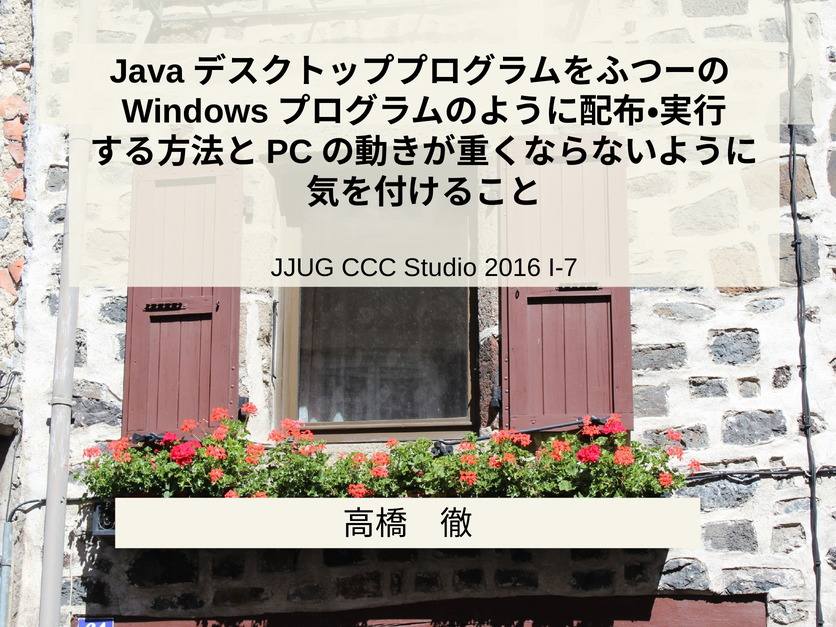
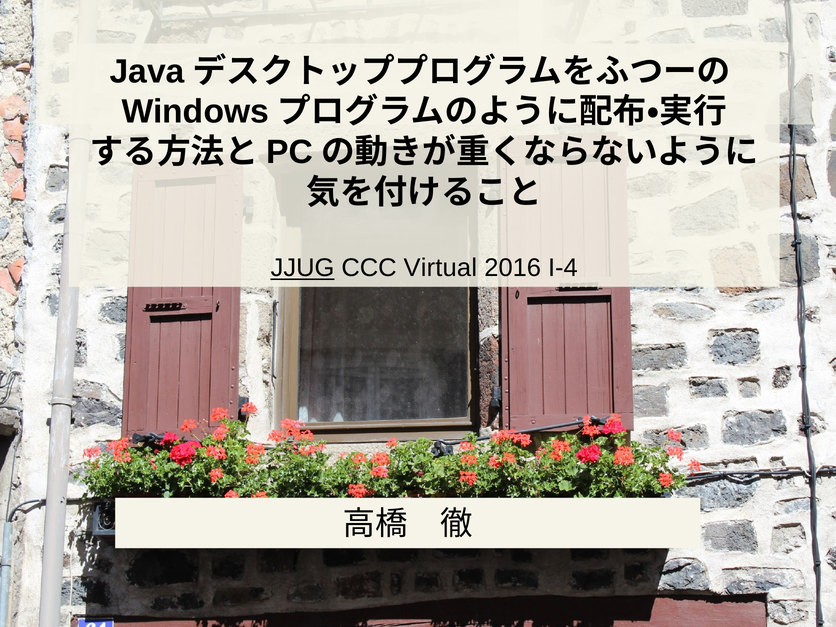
JJUG underline: none -> present
Studio: Studio -> Virtual
I-7: I-7 -> I-4
